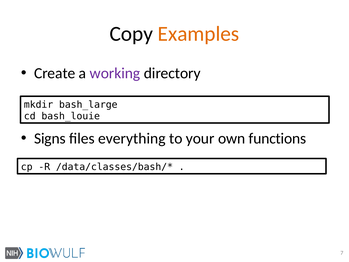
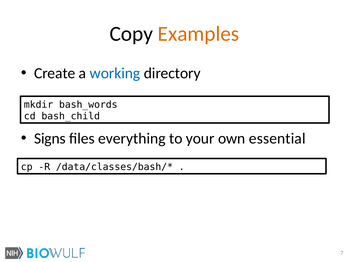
working colour: purple -> blue
bash_large: bash_large -> bash_words
bash_louie: bash_louie -> bash_child
functions: functions -> essential
